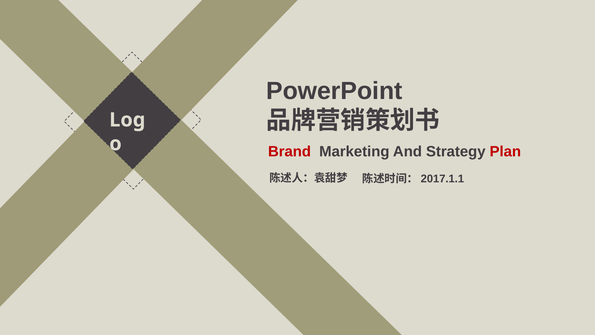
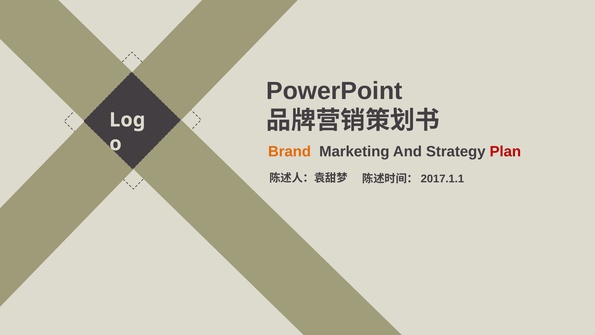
Brand colour: red -> orange
